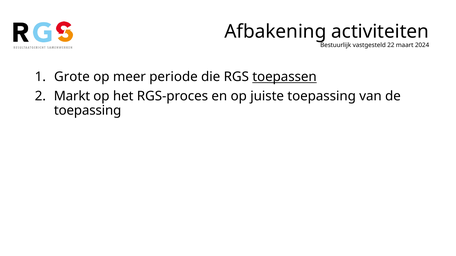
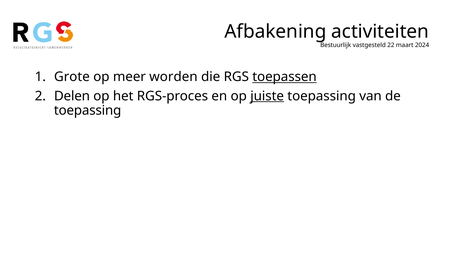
periode: periode -> worden
Markt: Markt -> Delen
juiste underline: none -> present
